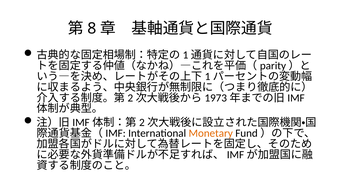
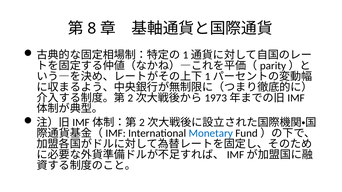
Monetary colour: orange -> blue
